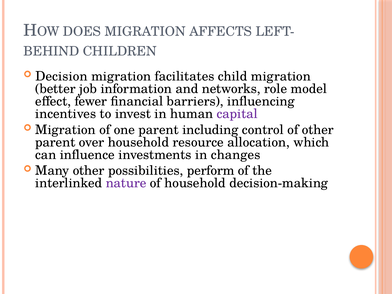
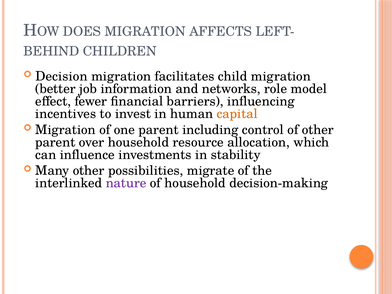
capital colour: purple -> orange
changes: changes -> stability
perform: perform -> migrate
